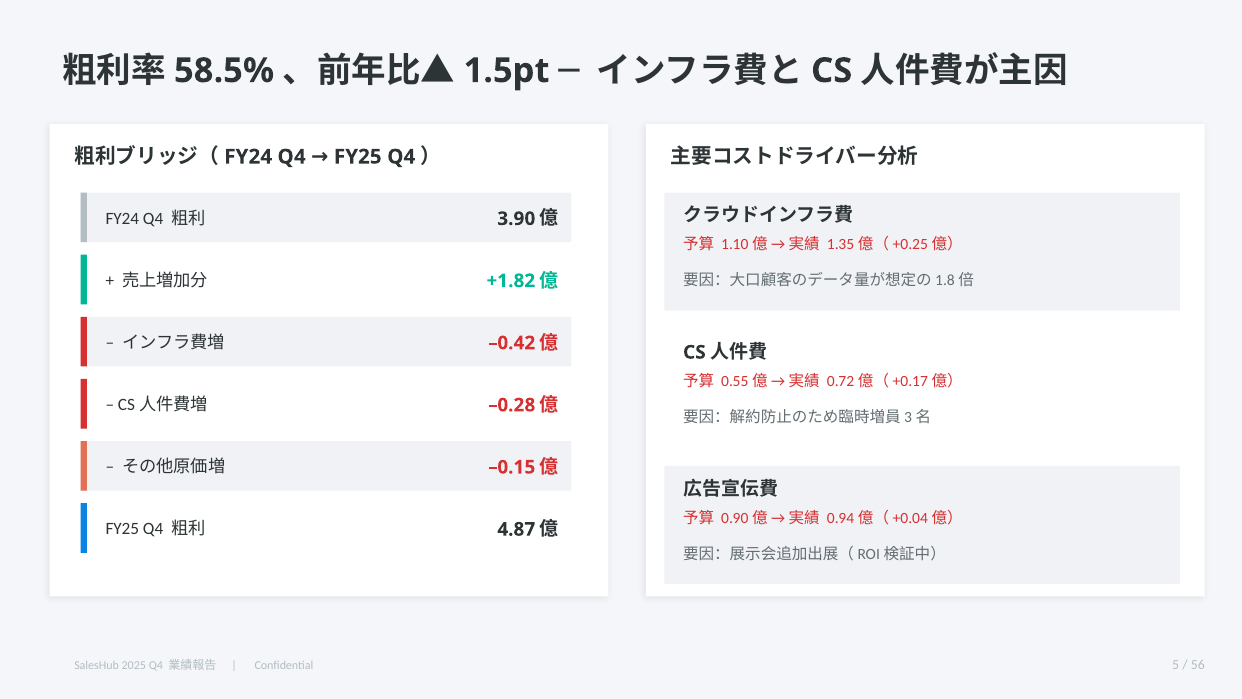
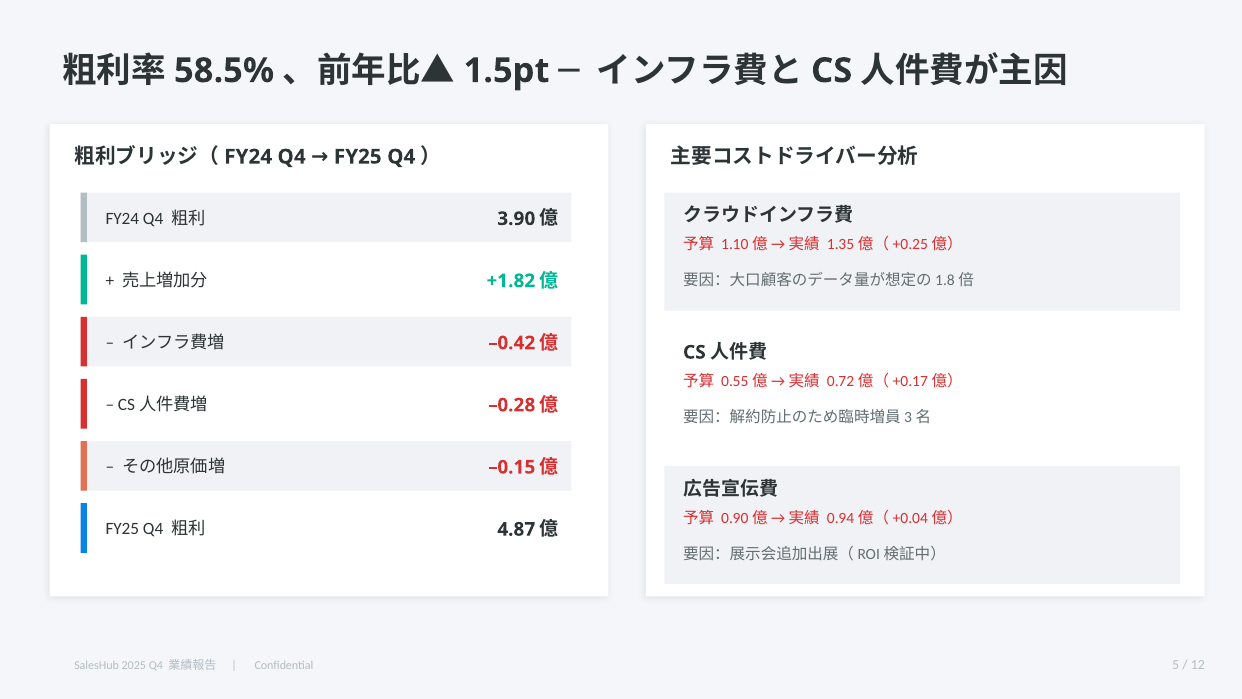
56: 56 -> 12
